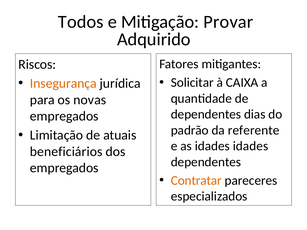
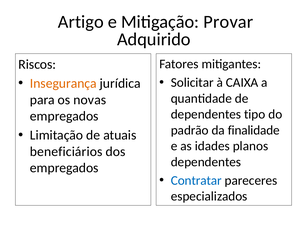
Todos: Todos -> Artigo
dias: dias -> tipo
referente: referente -> finalidade
idades idades: idades -> planos
Contratar colour: orange -> blue
